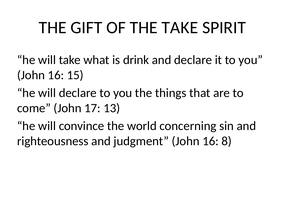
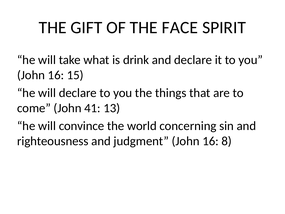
THE TAKE: TAKE -> FACE
17: 17 -> 41
